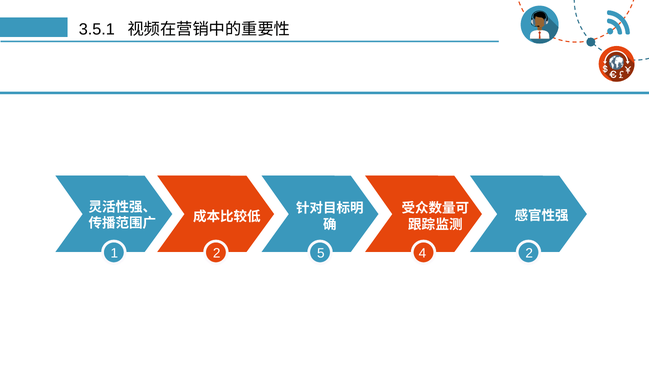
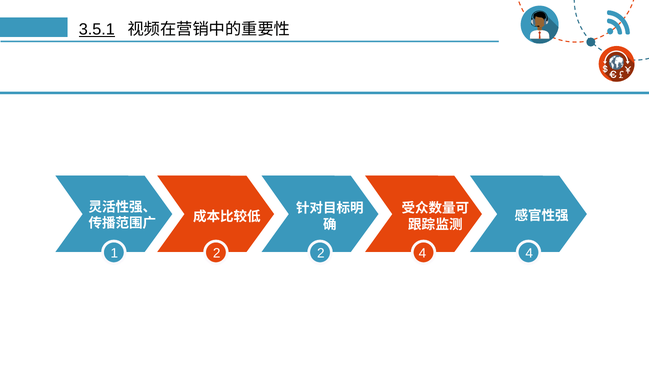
3.5.1 underline: none -> present
2 5: 5 -> 2
4 2: 2 -> 4
